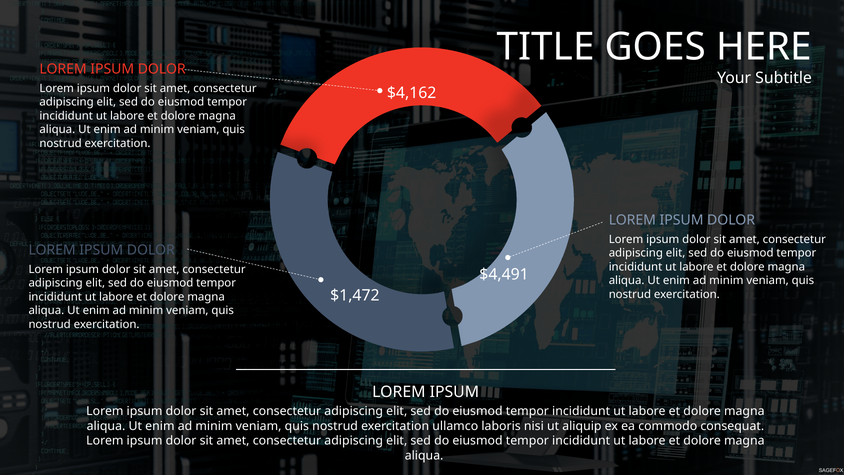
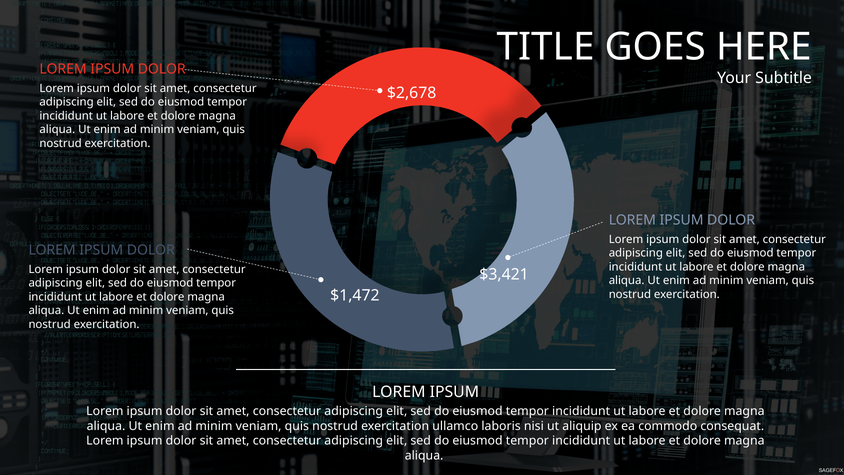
$4,162: $4,162 -> $2,678
$4,491: $4,491 -> $3,421
